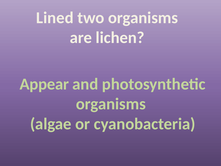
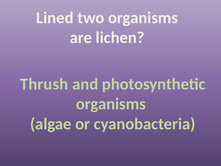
Appear: Appear -> Thrush
